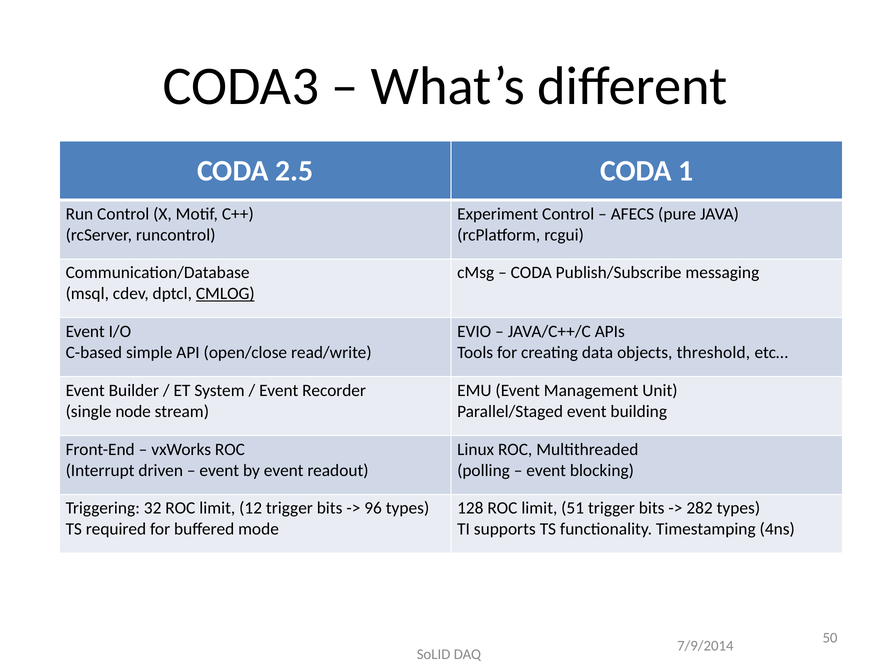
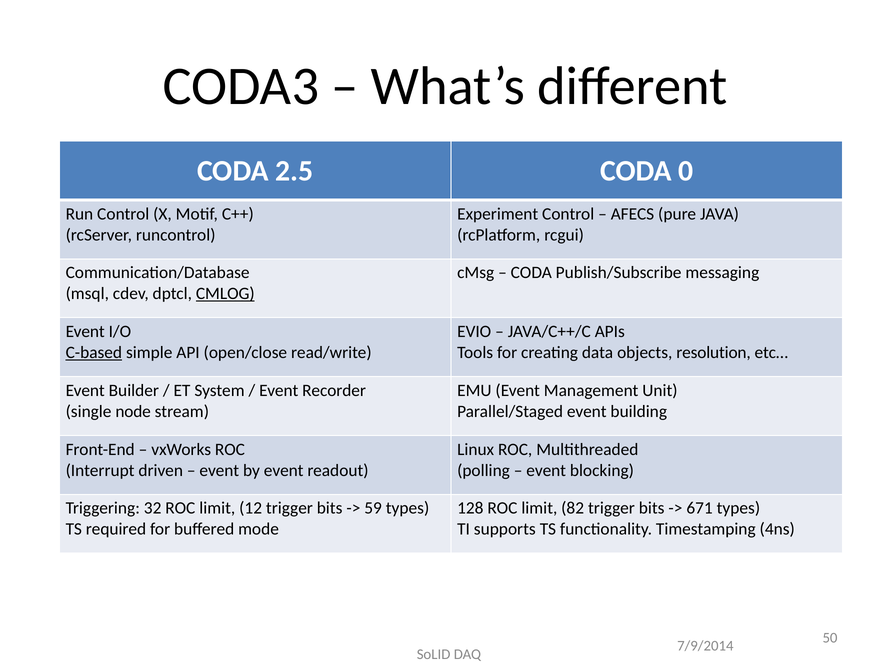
1: 1 -> 0
C-based underline: none -> present
threshold: threshold -> resolution
96: 96 -> 59
51: 51 -> 82
282: 282 -> 671
